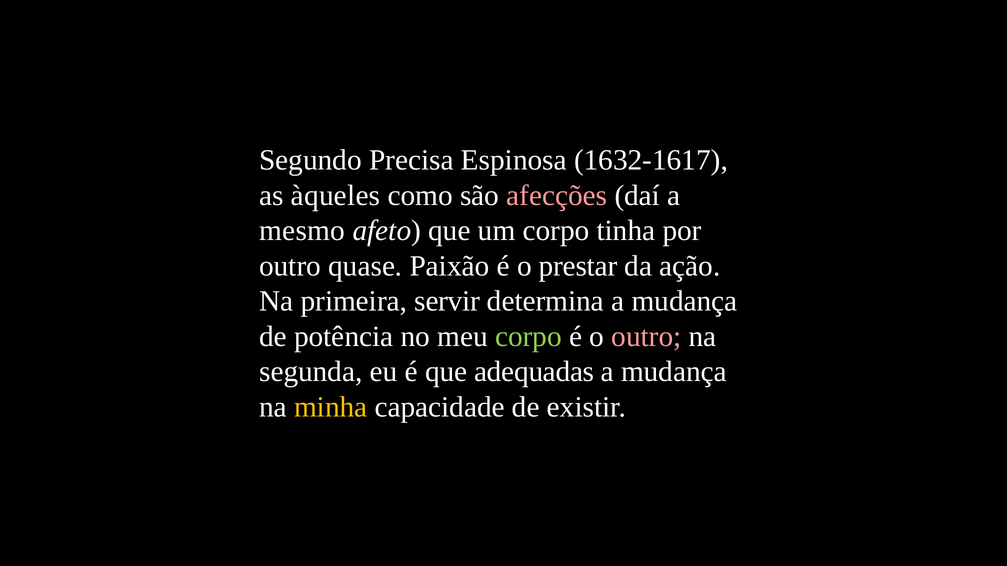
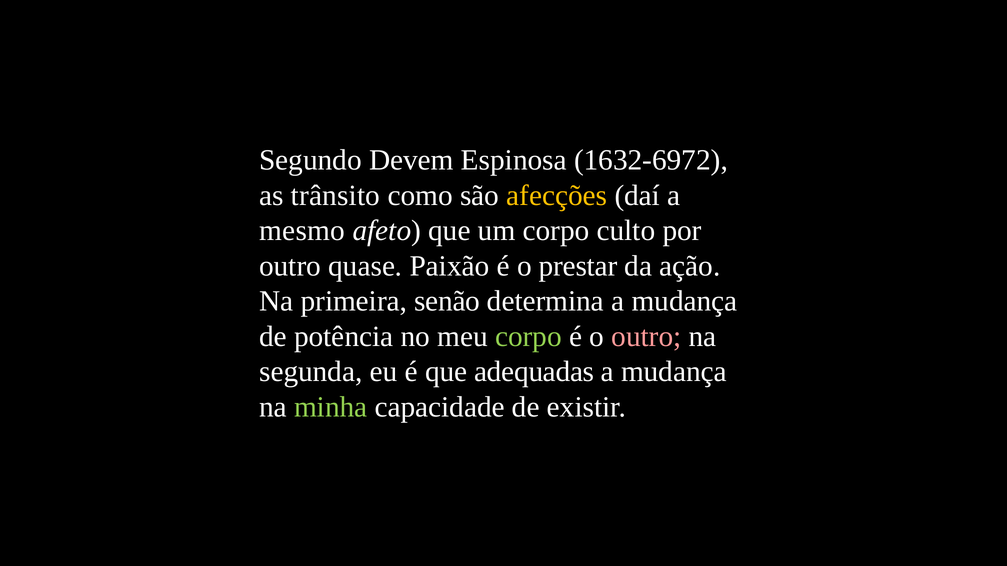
Precisa: Precisa -> Devem
1632-1617: 1632-1617 -> 1632-6972
àqueles: àqueles -> trânsito
afecções colour: pink -> yellow
tinha: tinha -> culto
servir: servir -> senão
minha colour: yellow -> light green
